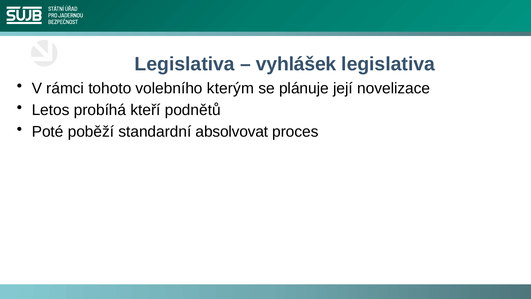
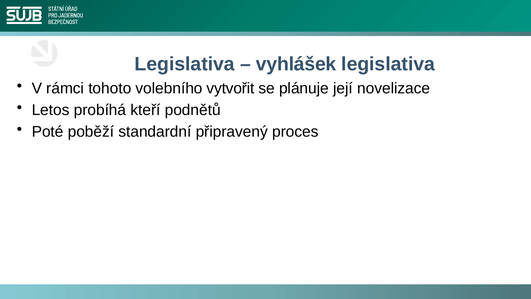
kterým: kterým -> vytvořit
absolvovat: absolvovat -> připravený
